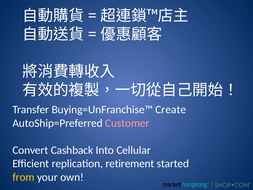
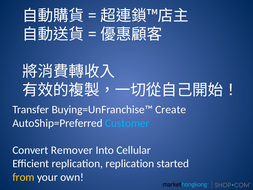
Customer colour: pink -> light blue
Cashback: Cashback -> Remover
replication retirement: retirement -> replication
